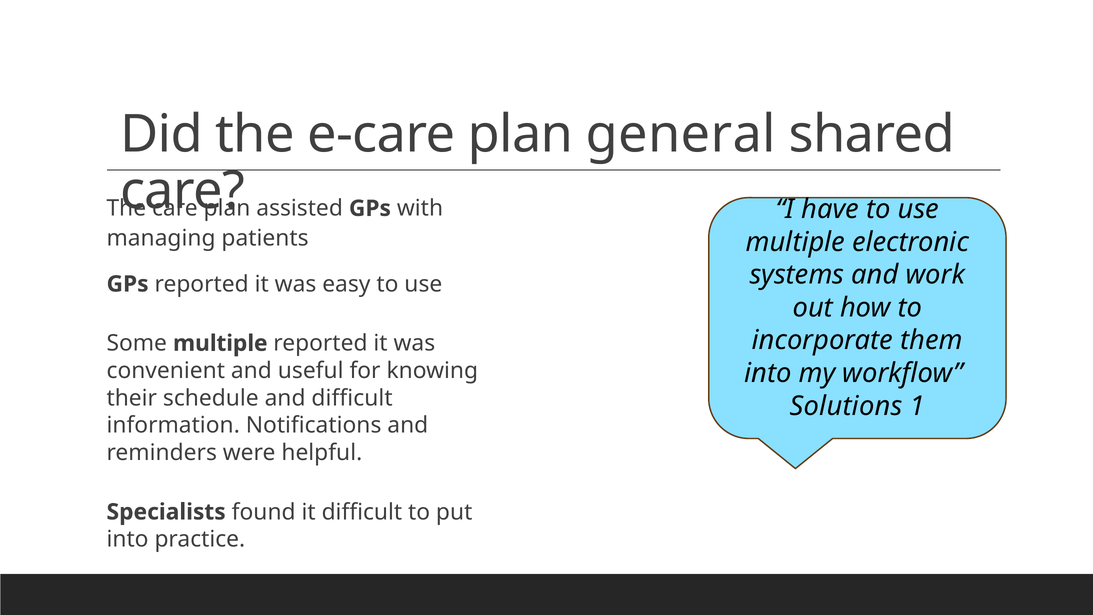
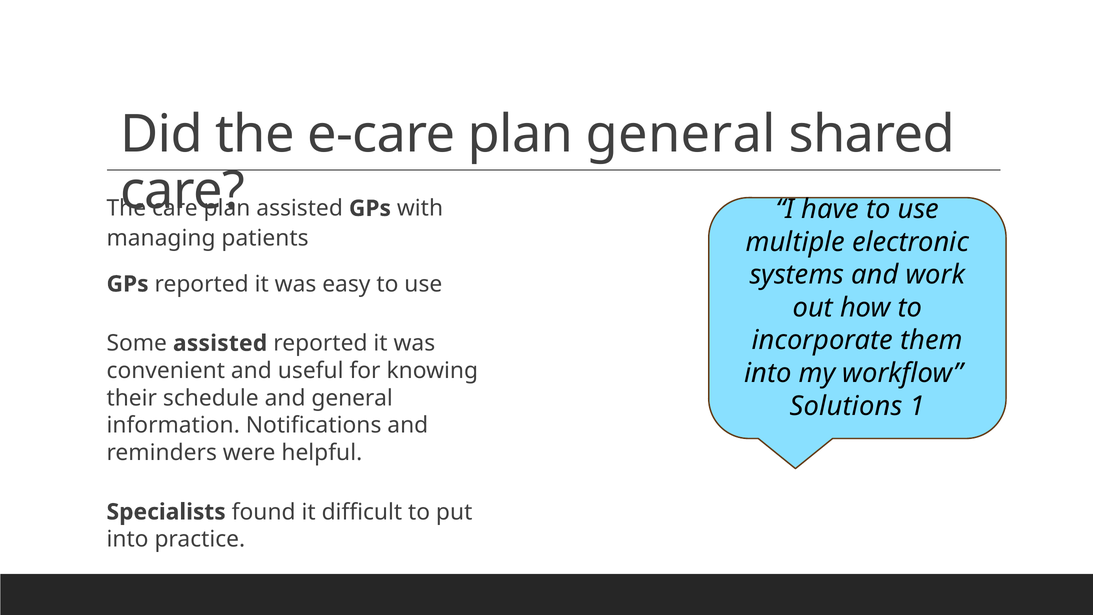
Some multiple: multiple -> assisted
and difficult: difficult -> general
